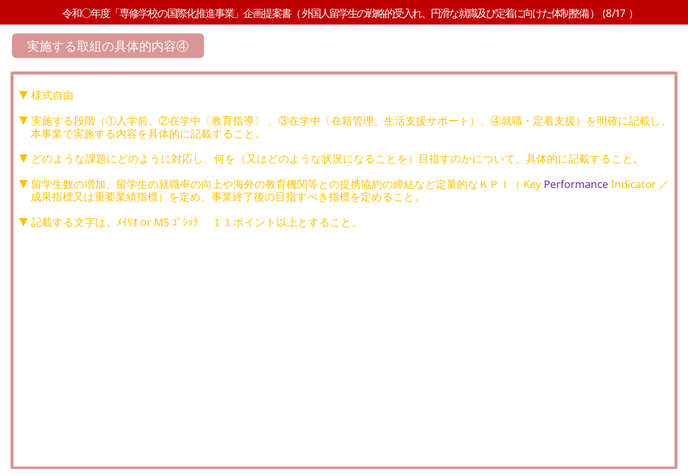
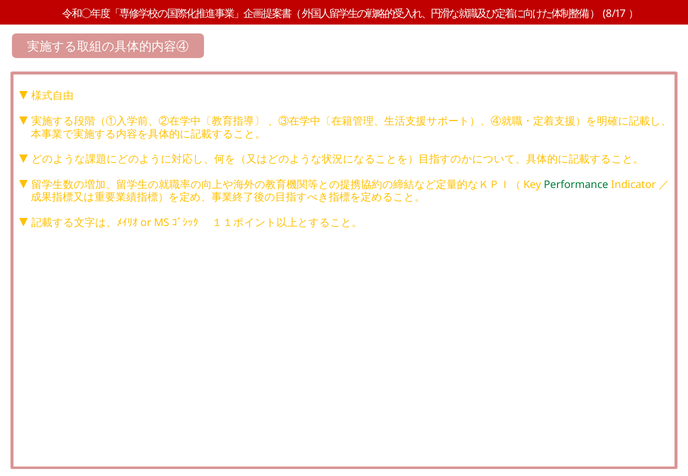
Performance colour: purple -> green
